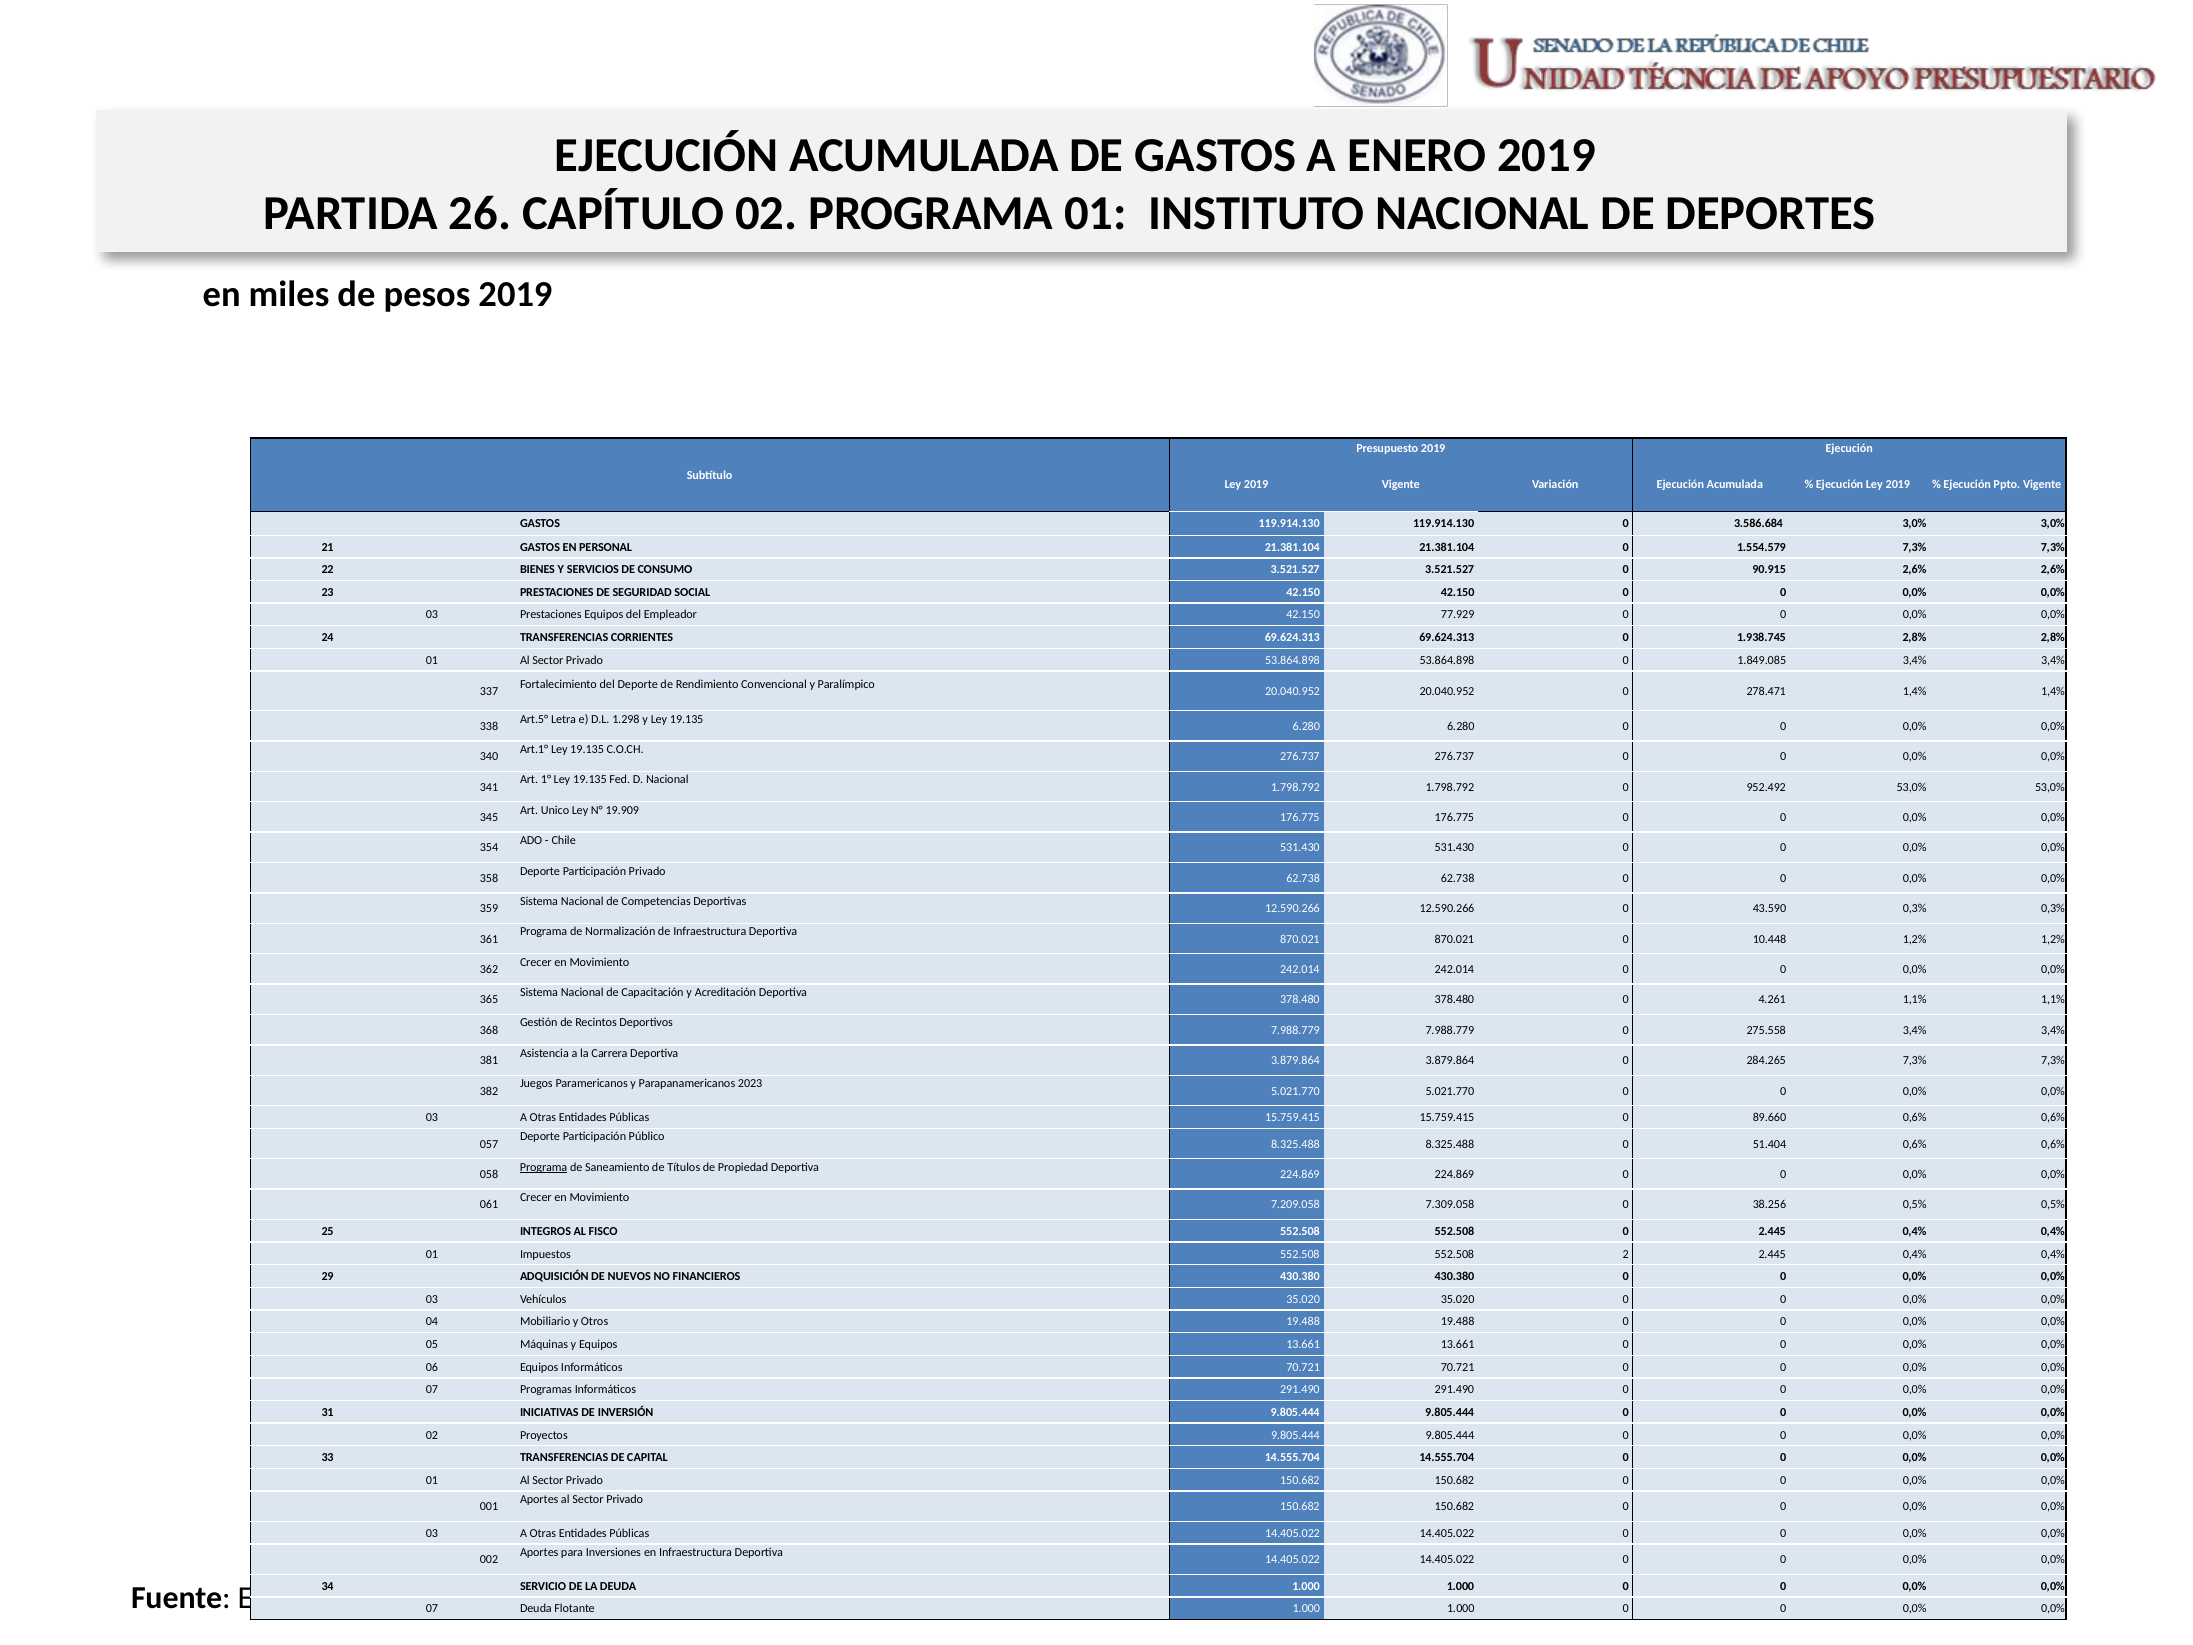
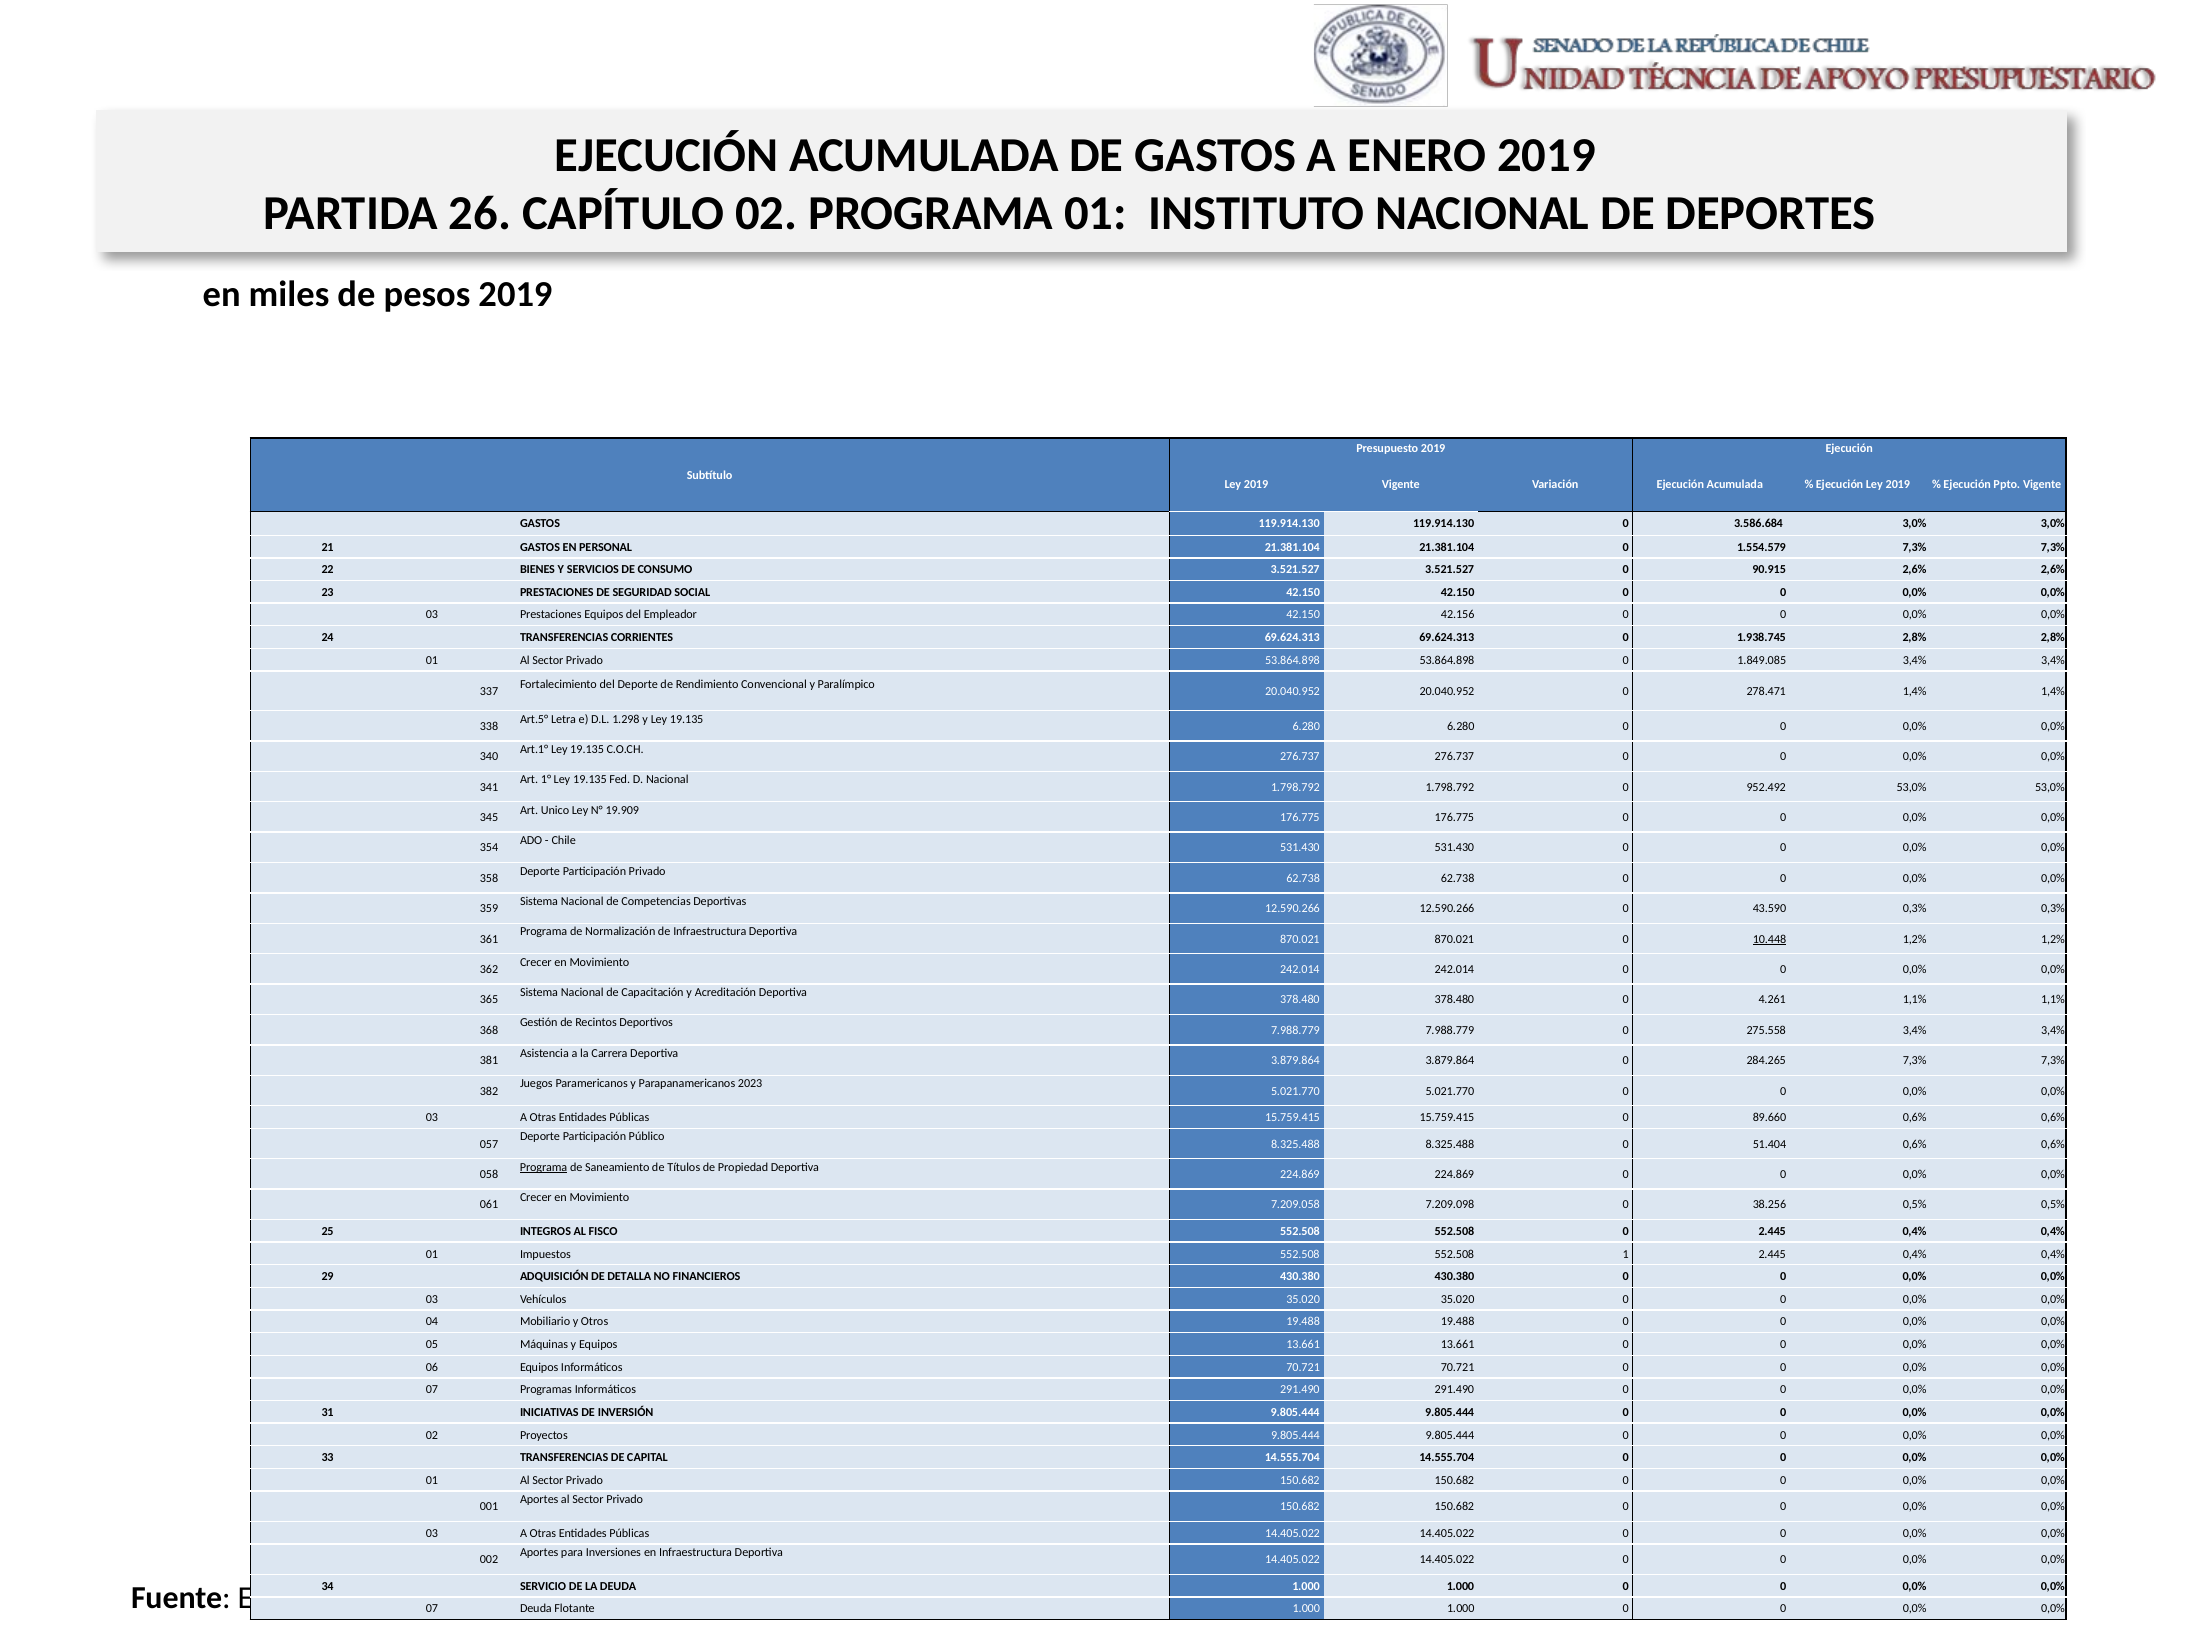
77.929: 77.929 -> 42.156
10.448 underline: none -> present
7.309.058: 7.309.058 -> 7.209.098
2: 2 -> 1
NUEVOS: NUEVOS -> DETALLA
